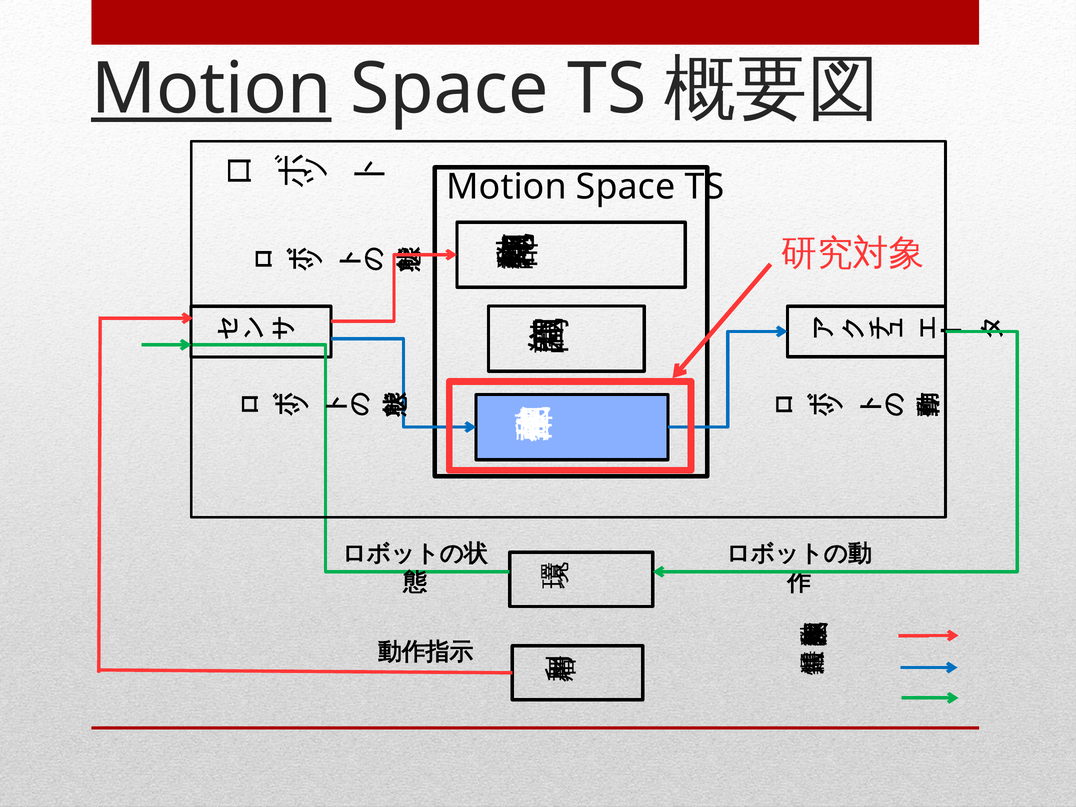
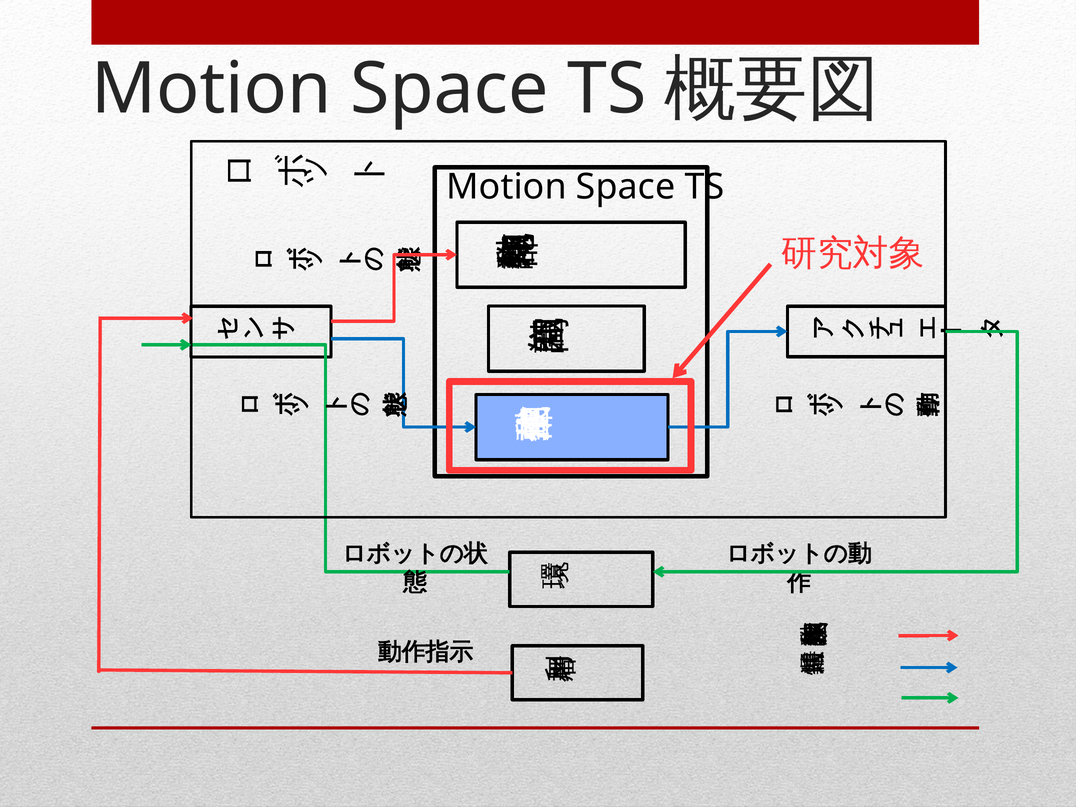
Motion at (211, 89) underline: present -> none
